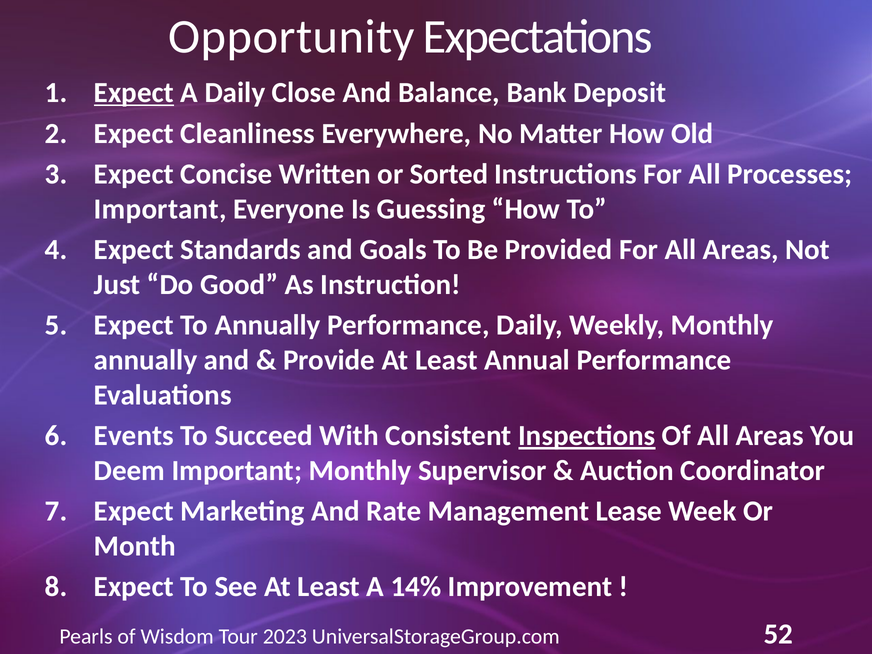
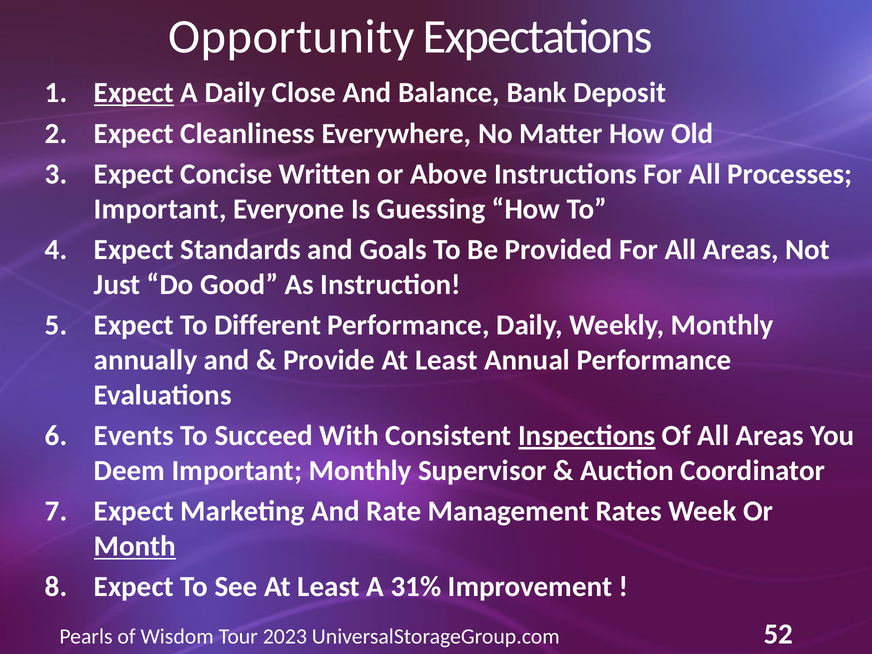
Sorted: Sorted -> Above
To Annually: Annually -> Different
Lease: Lease -> Rates
Month underline: none -> present
14%: 14% -> 31%
